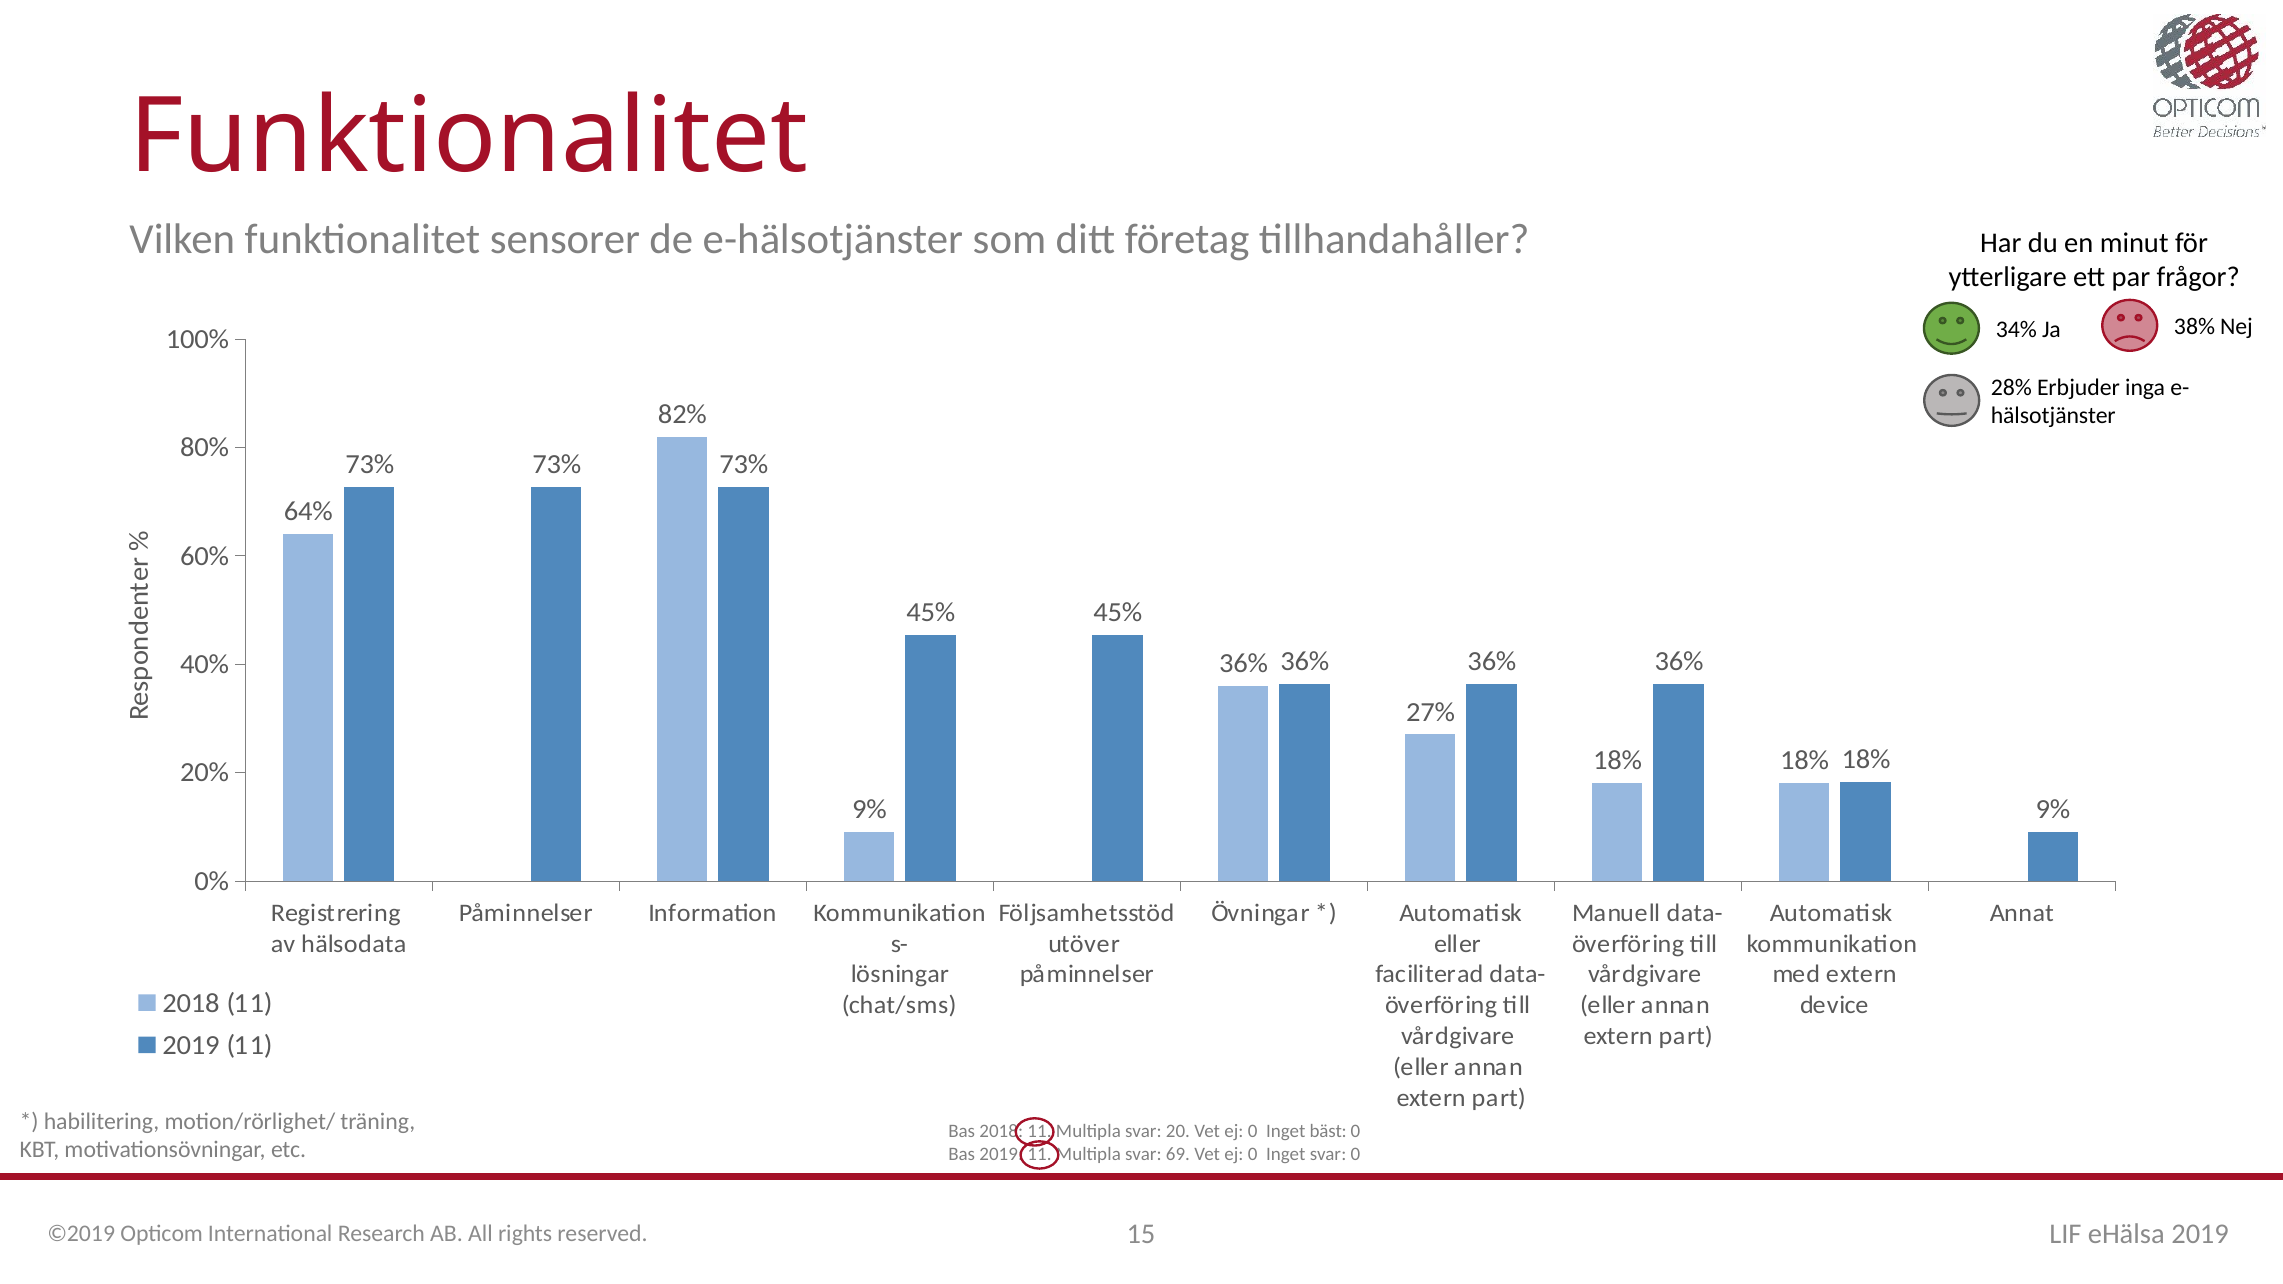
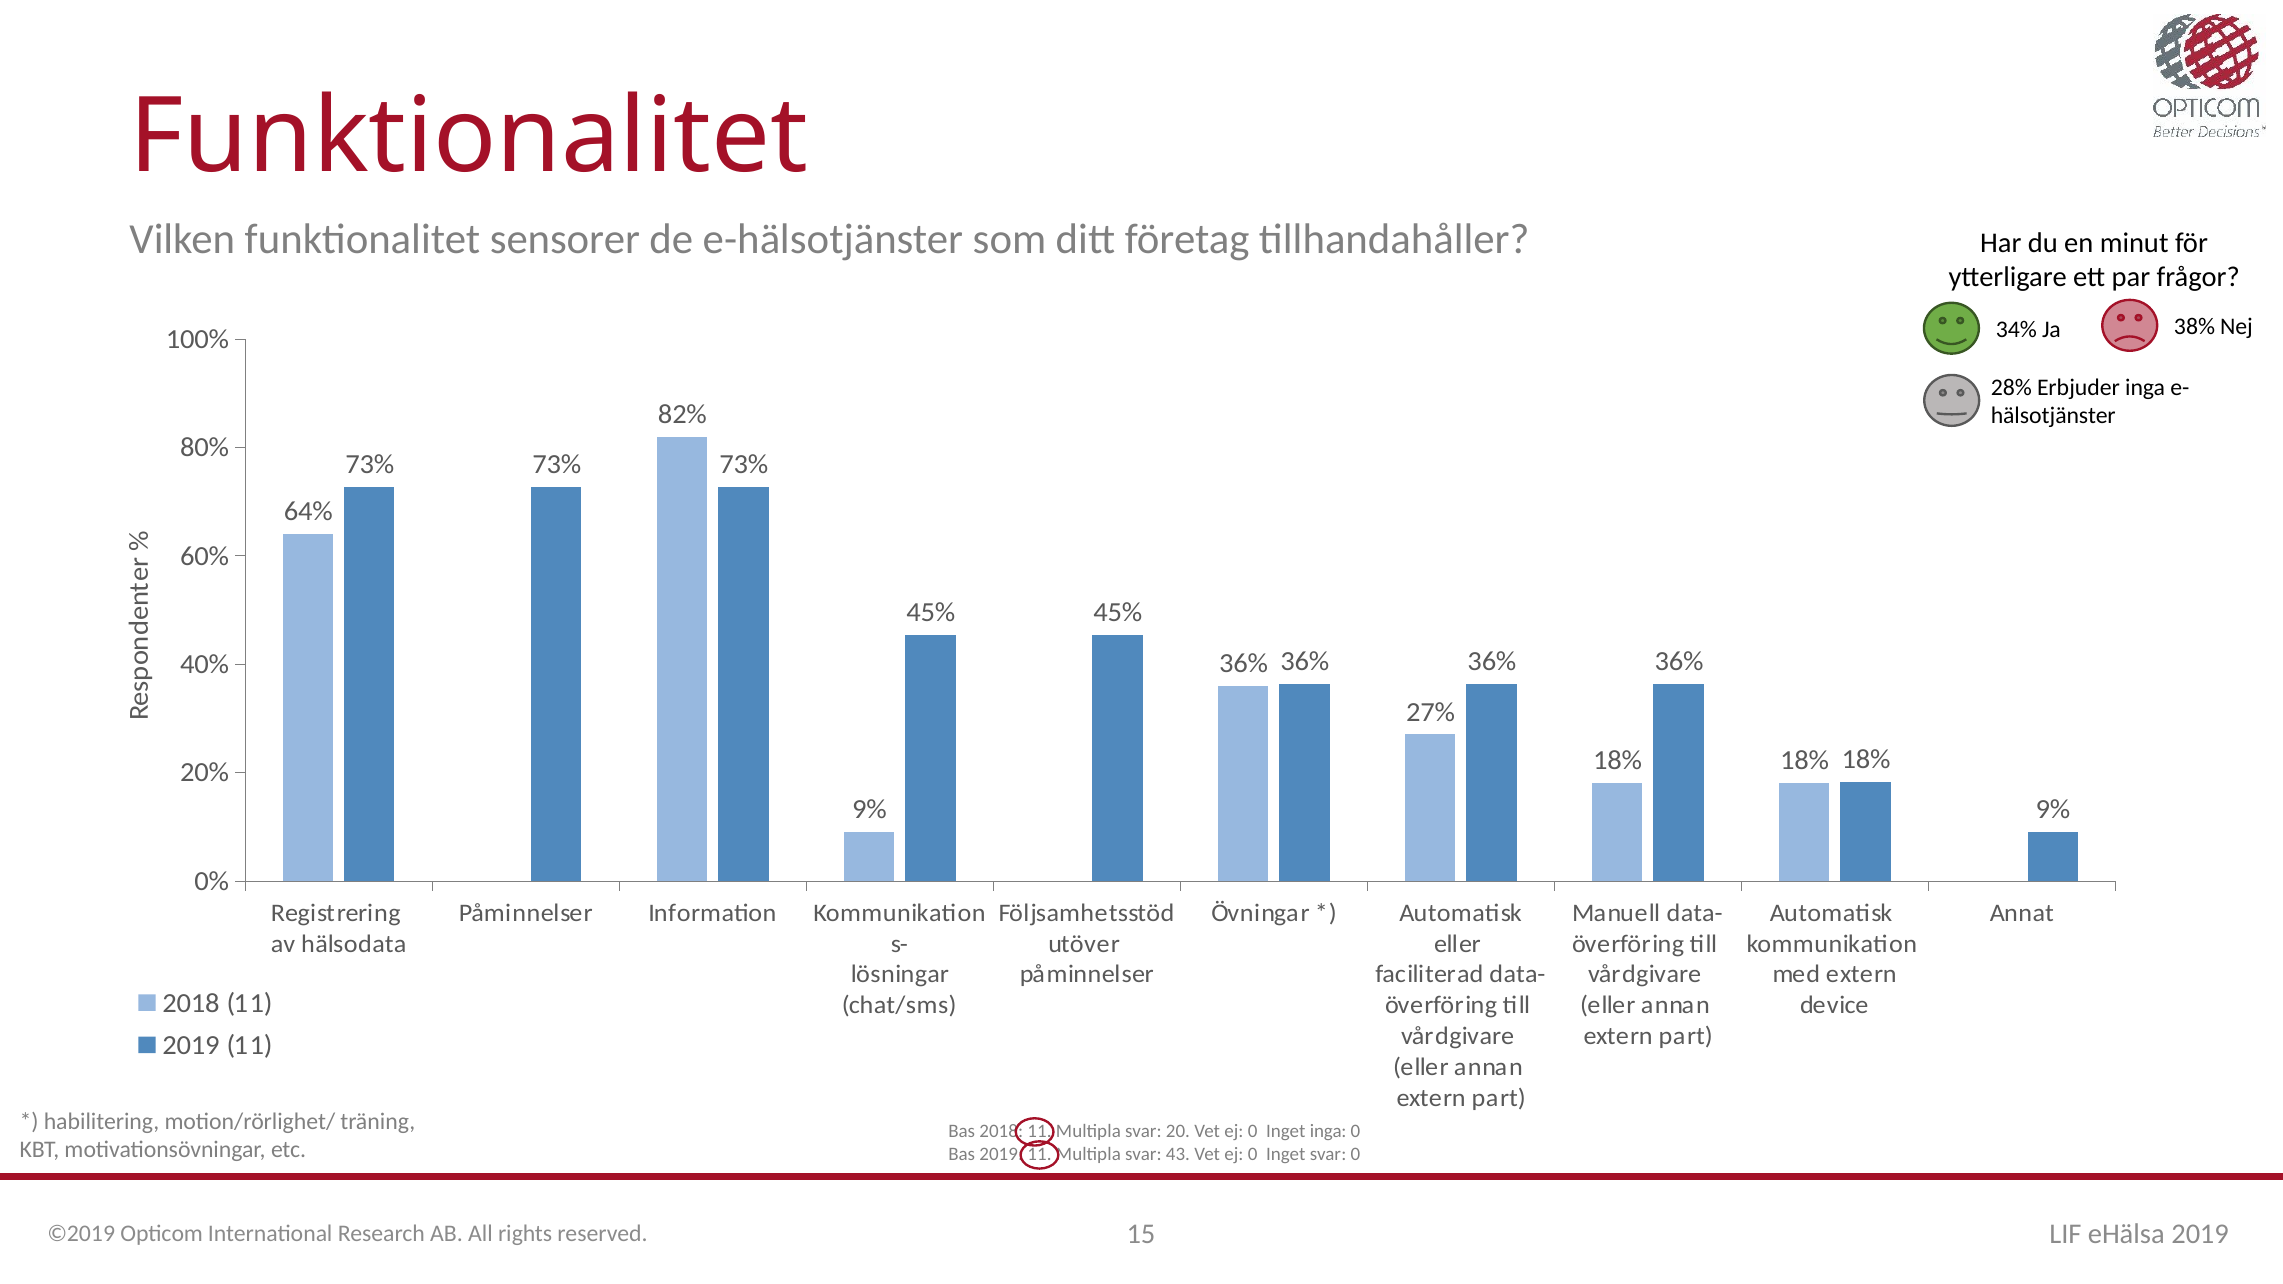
Inget bäst: bäst -> inga
69: 69 -> 43
